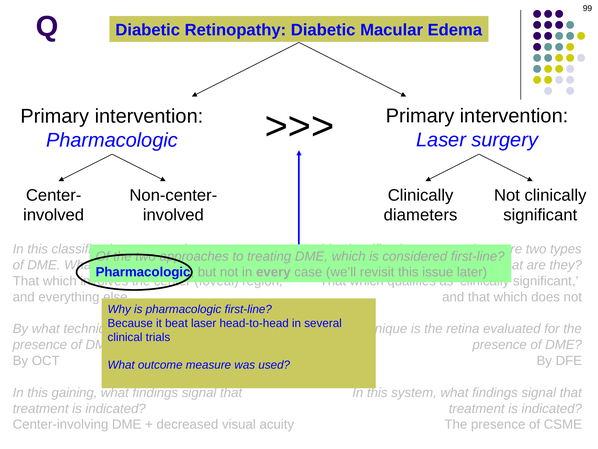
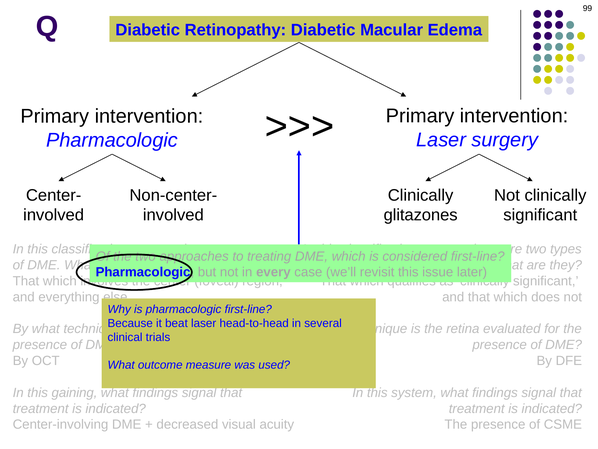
diameters: diameters -> glitazones
